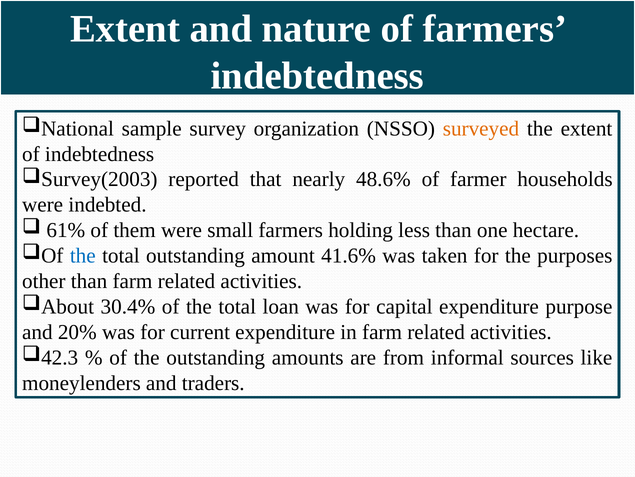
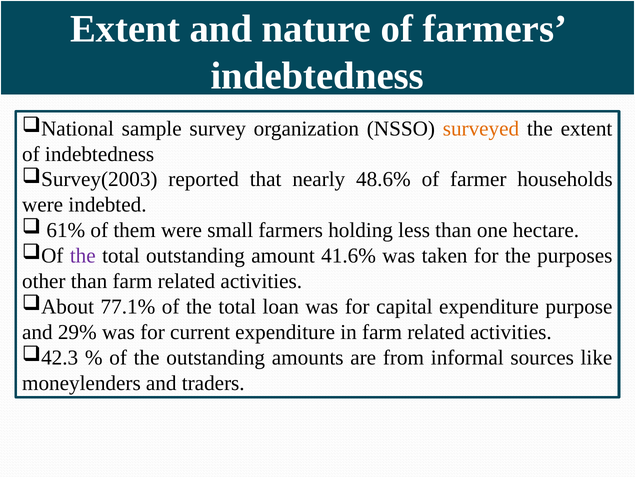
the at (83, 255) colour: blue -> purple
30.4%: 30.4% -> 77.1%
20%: 20% -> 29%
